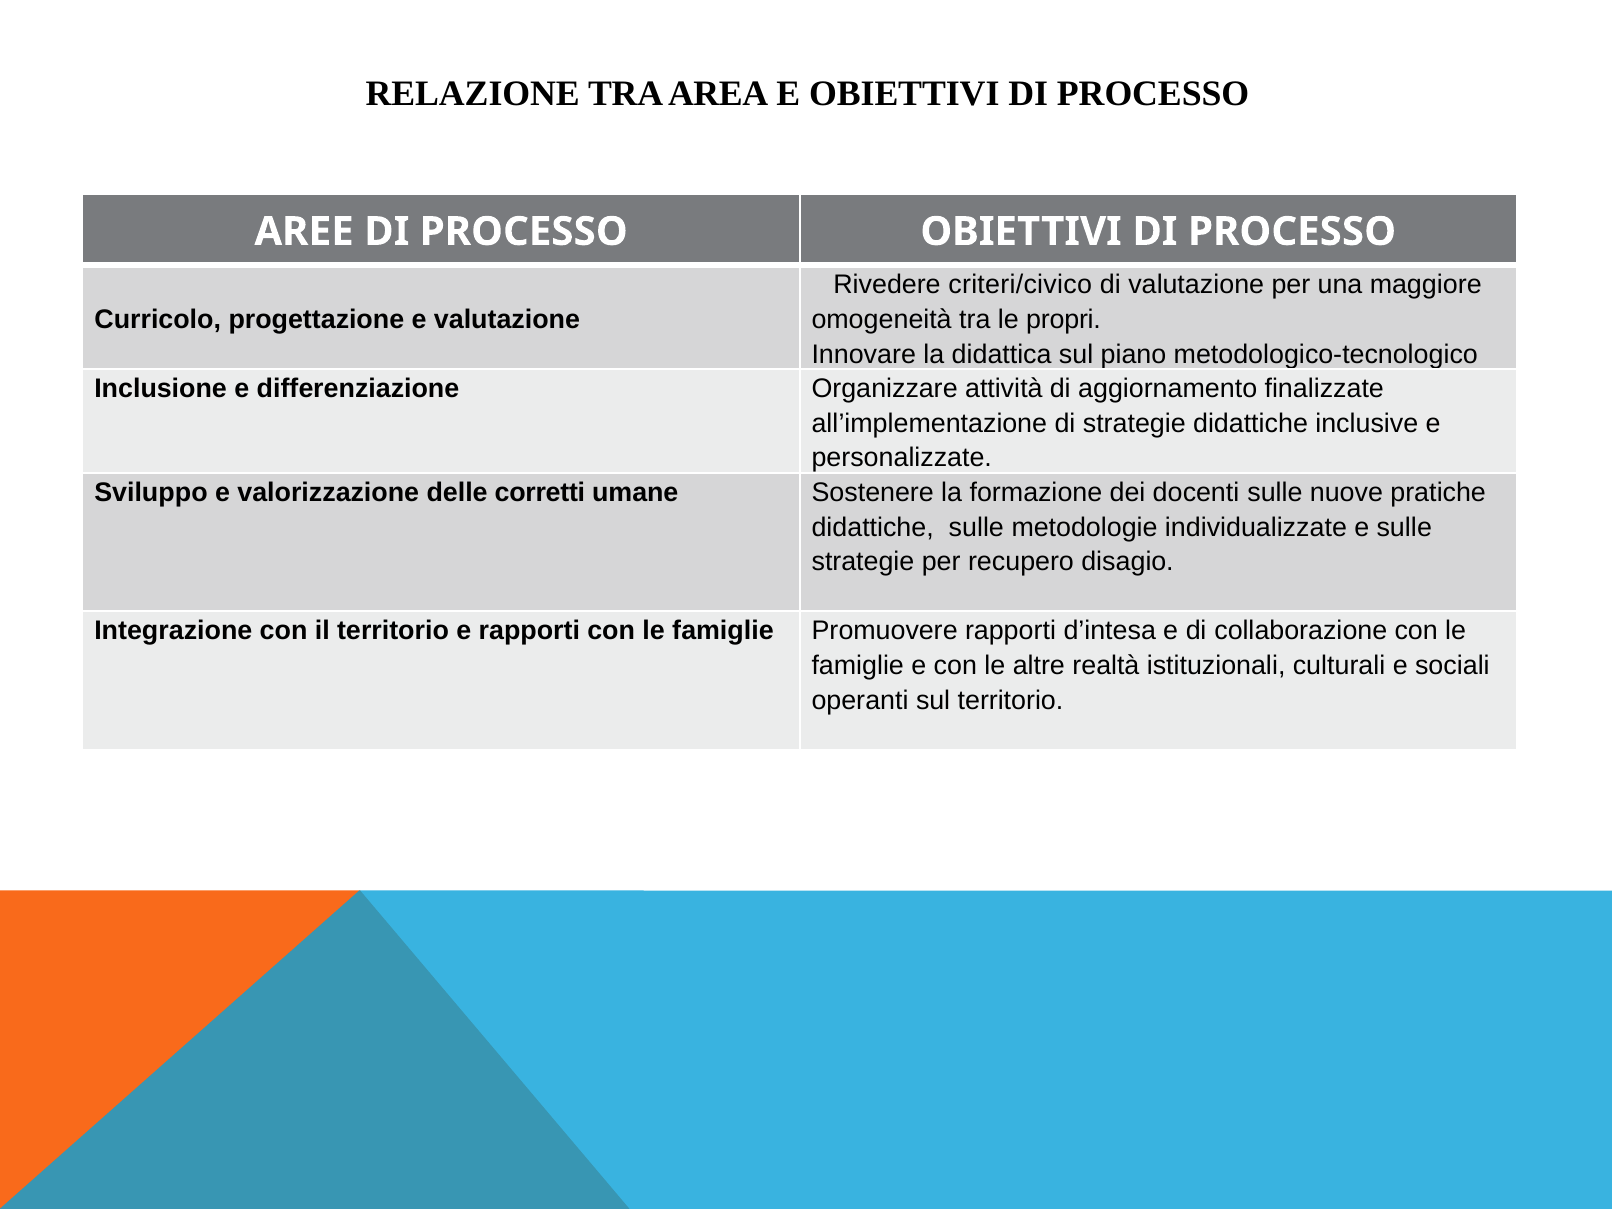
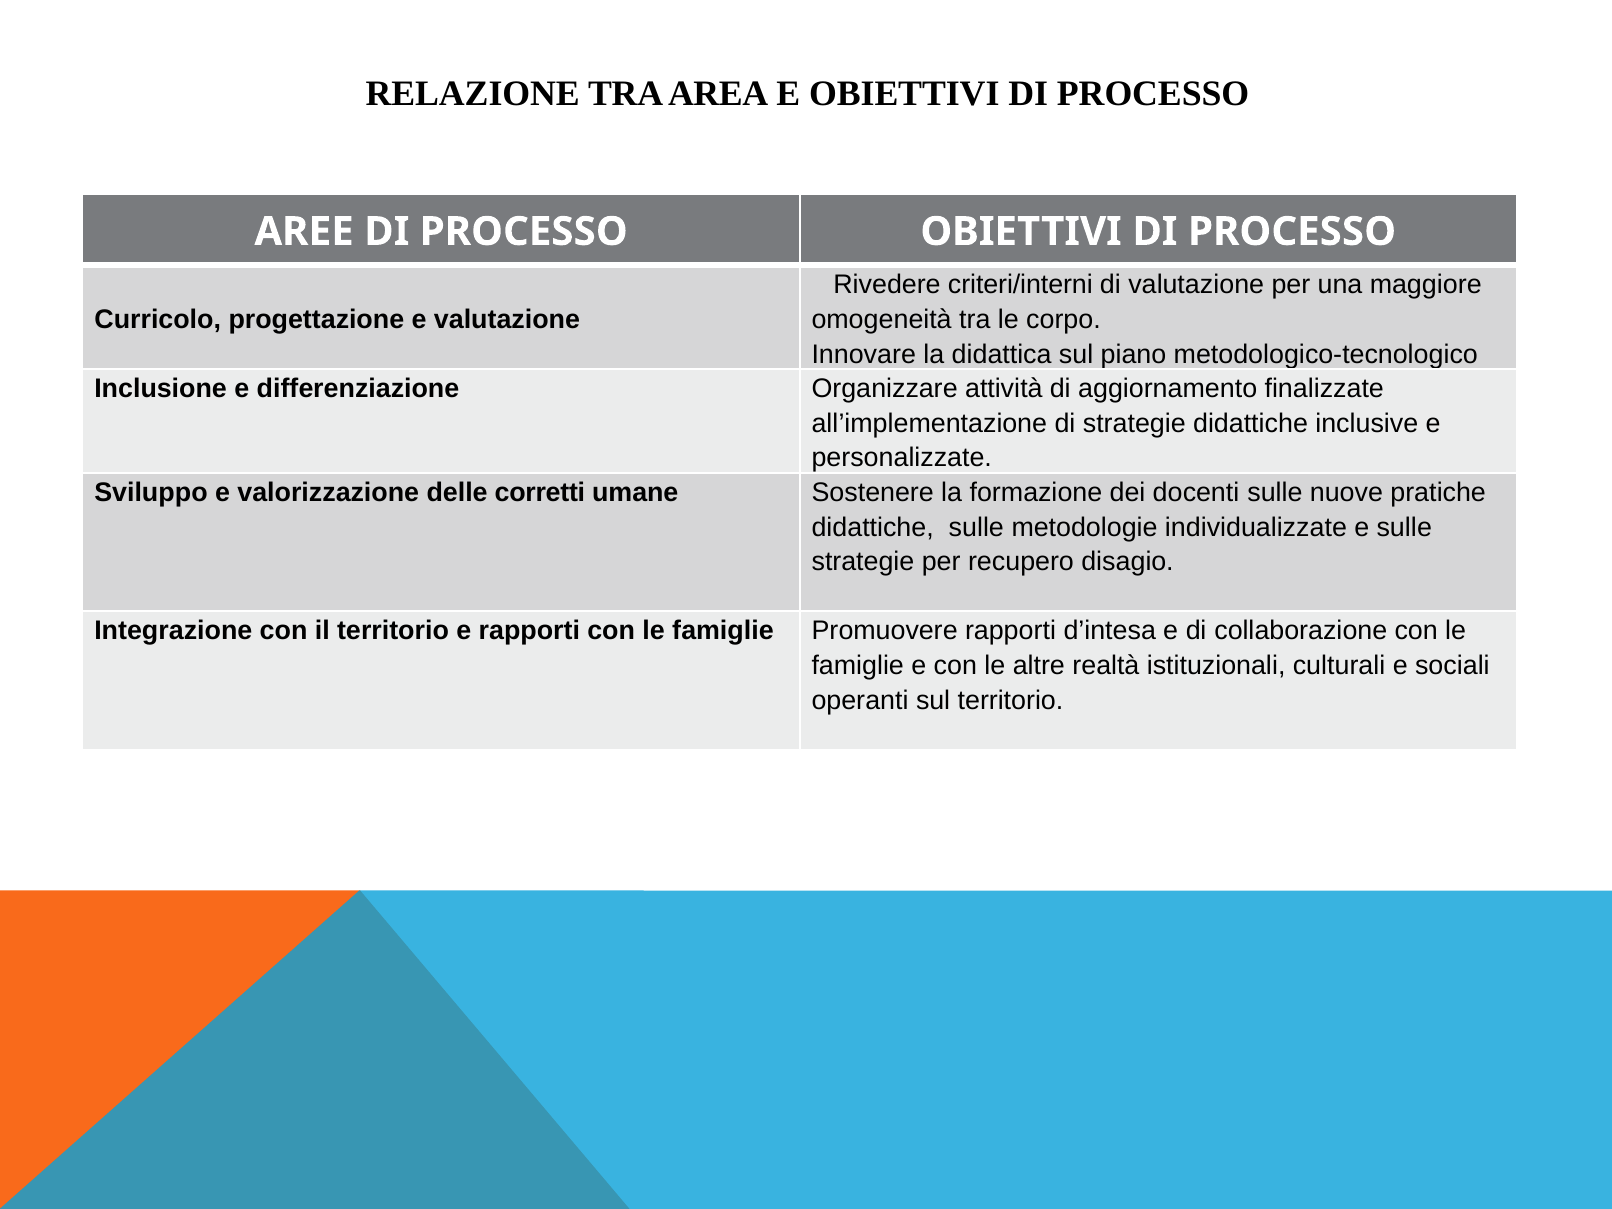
criteri/civico: criteri/civico -> criteri/interni
propri: propri -> corpo
